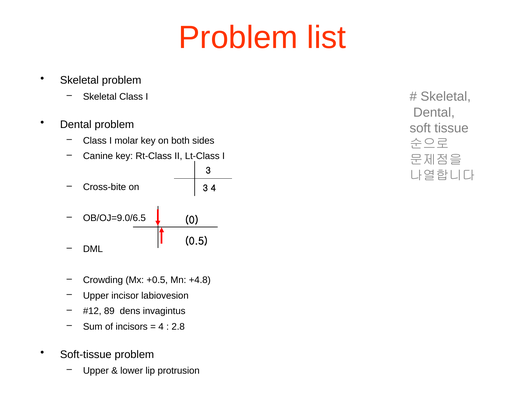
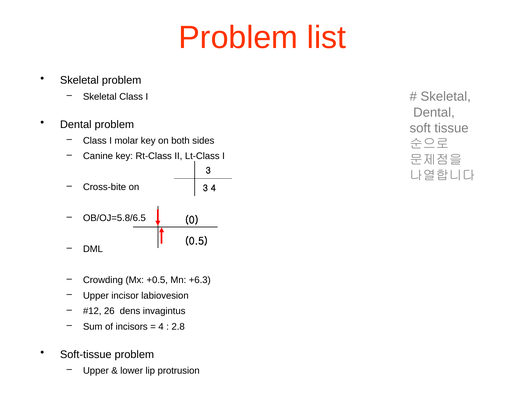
OB/OJ=9.0/6.5: OB/OJ=9.0/6.5 -> OB/OJ=5.8/6.5
+4.8: +4.8 -> +6.3
89: 89 -> 26
